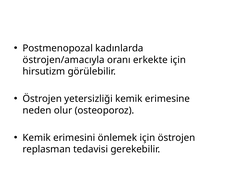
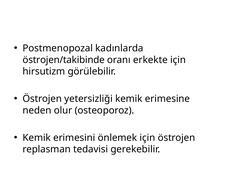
östrojen/amacıyla: östrojen/amacıyla -> östrojen/takibinde
